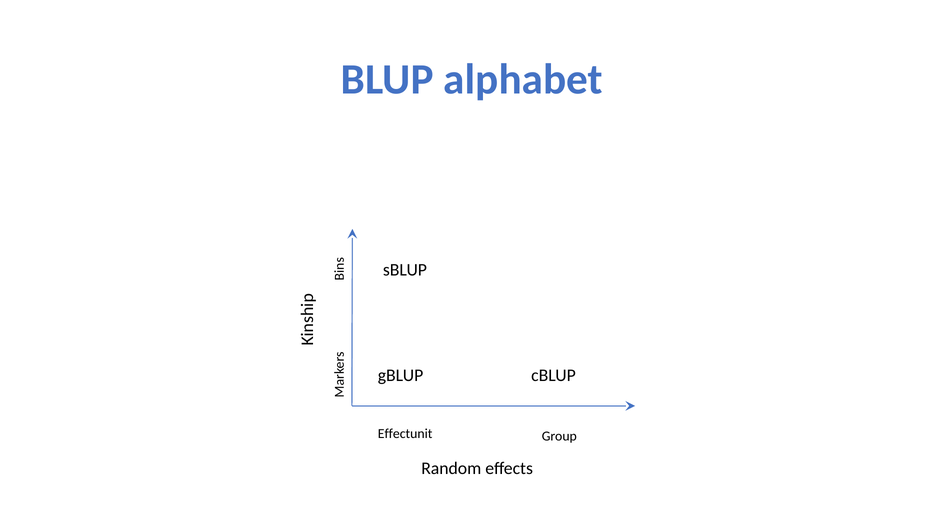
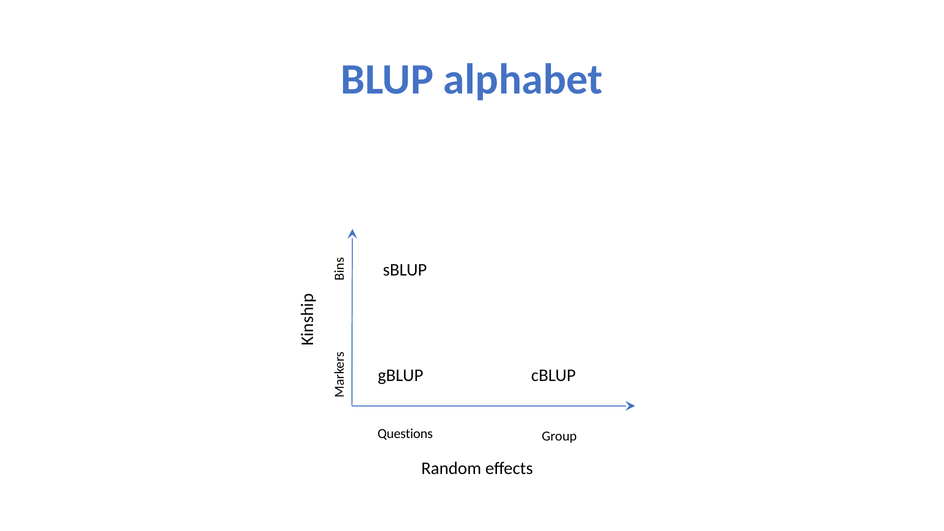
Effectunit: Effectunit -> Questions
